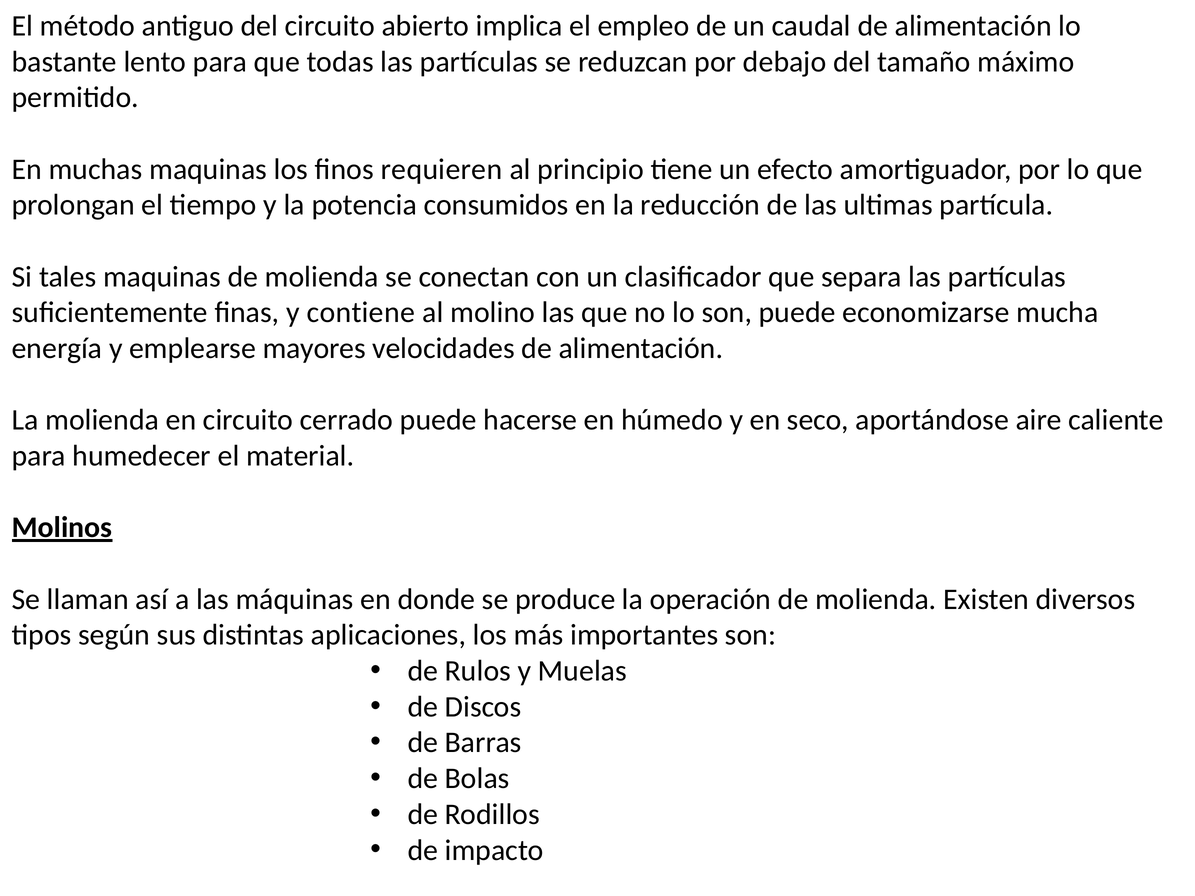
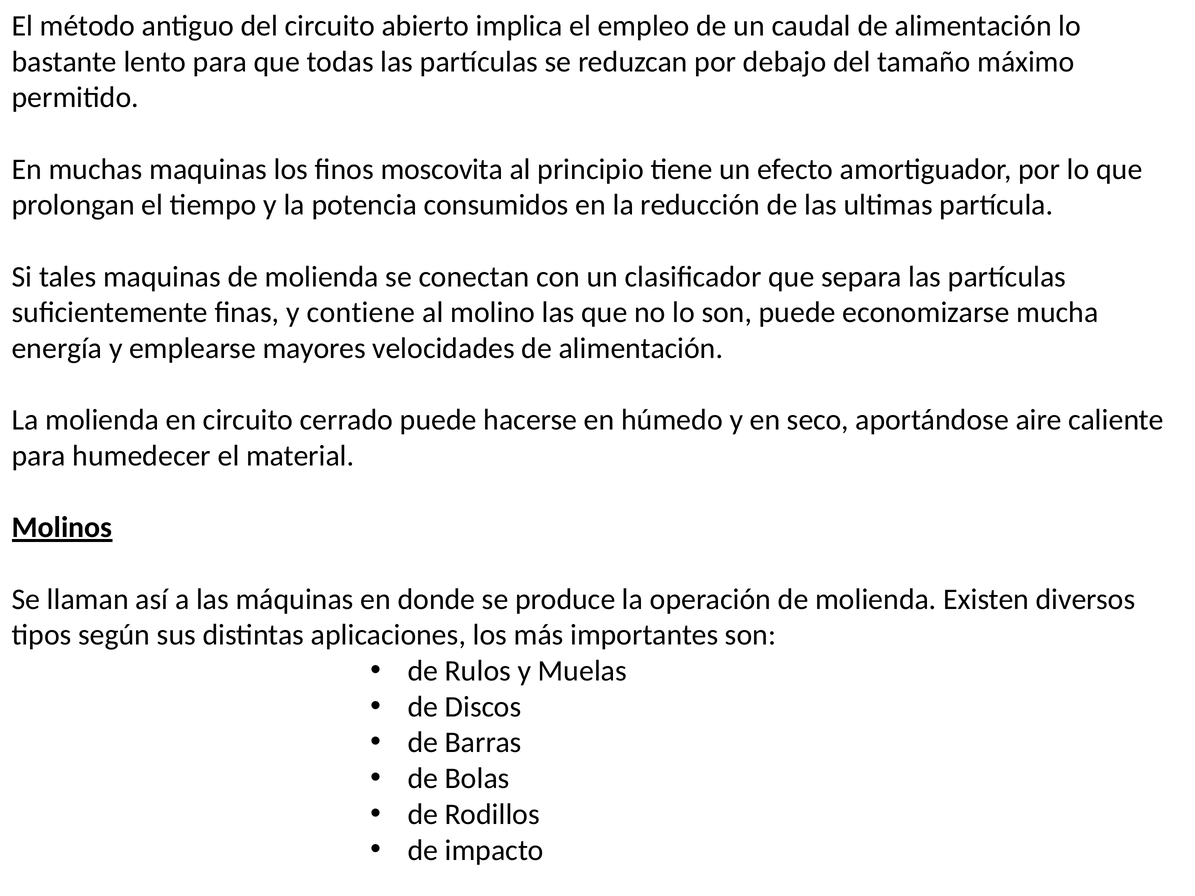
requieren: requieren -> moscovita
